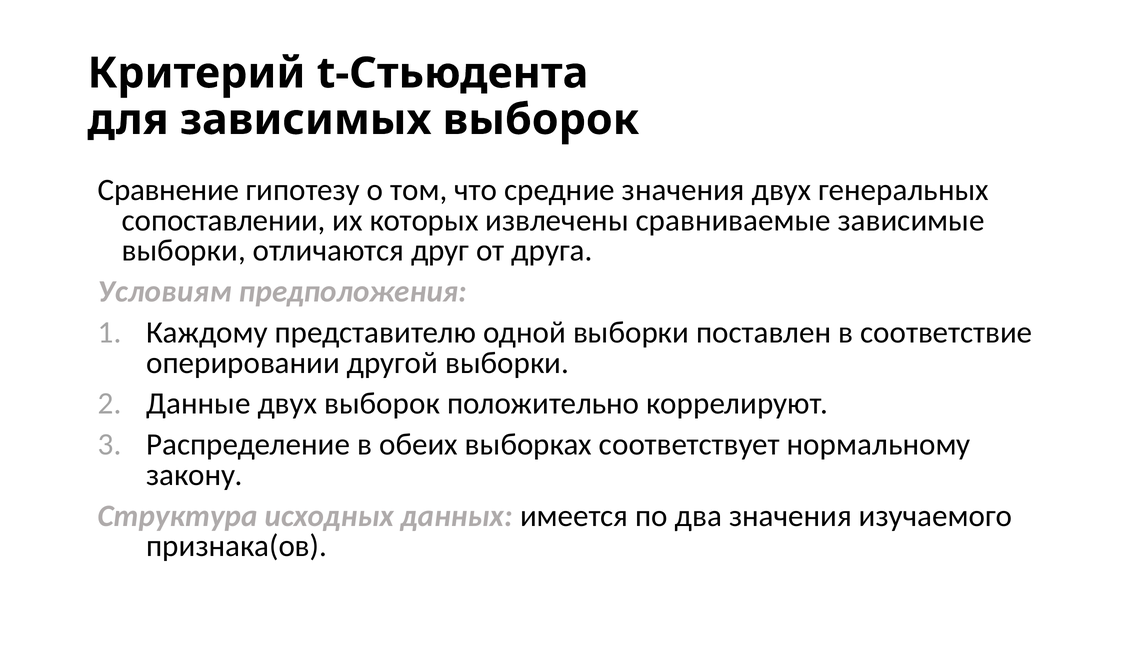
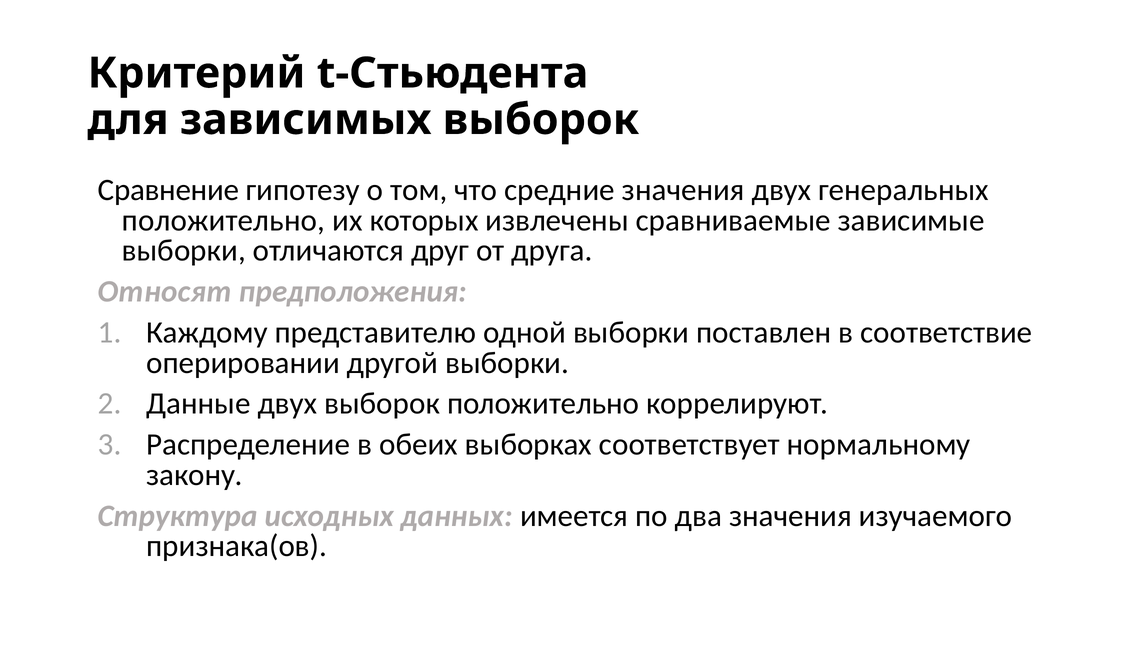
сопоставлении at (224, 220): сопоставлении -> положительно
Условиям: Условиям -> Относят
